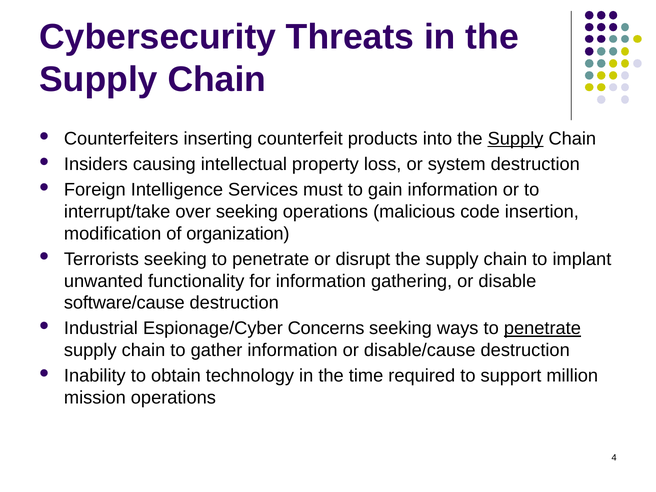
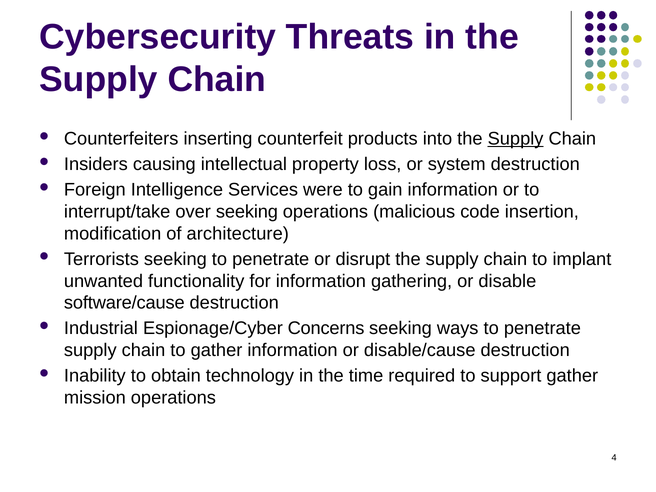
must: must -> were
organization: organization -> architecture
penetrate at (542, 328) underline: present -> none
support million: million -> gather
